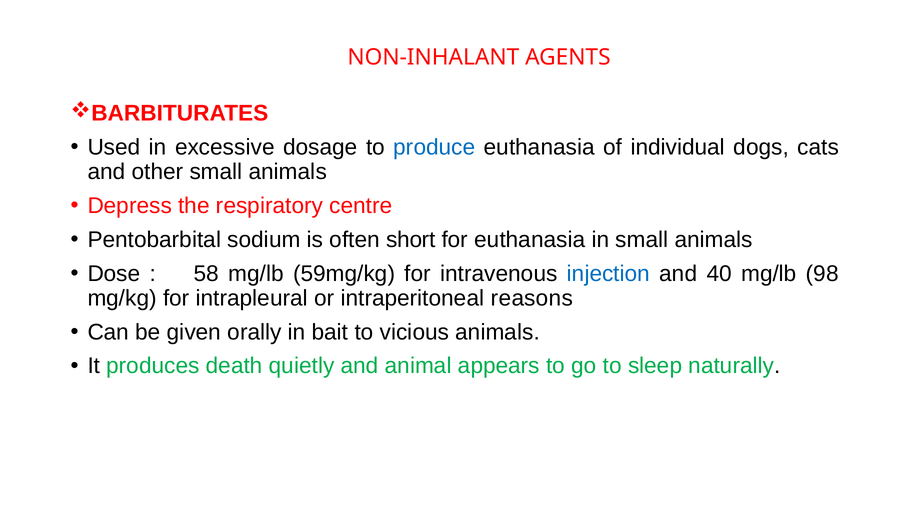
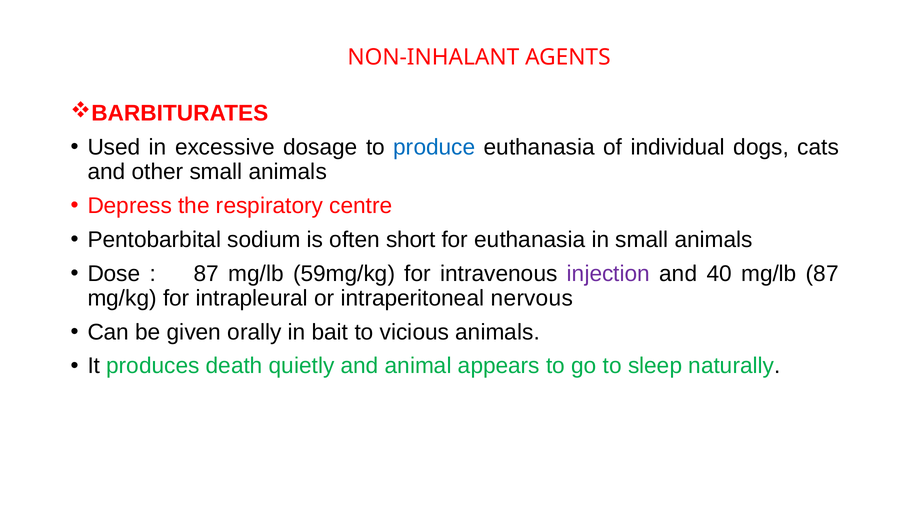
58 at (206, 274): 58 -> 87
injection colour: blue -> purple
mg/lb 98: 98 -> 87
reasons: reasons -> nervous
